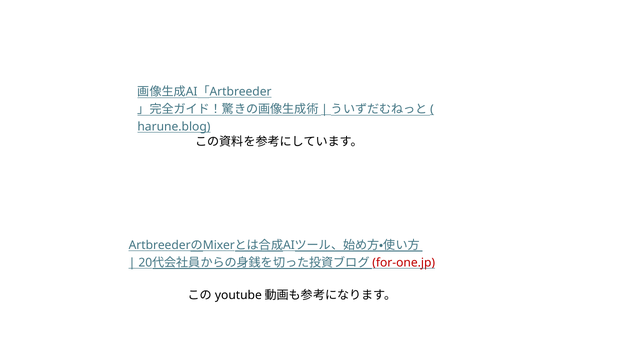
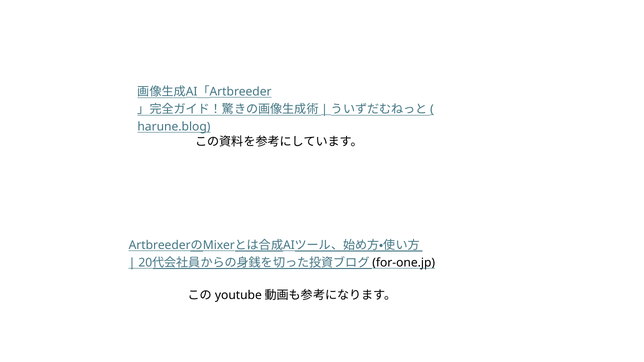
for-one.jp colour: red -> black
